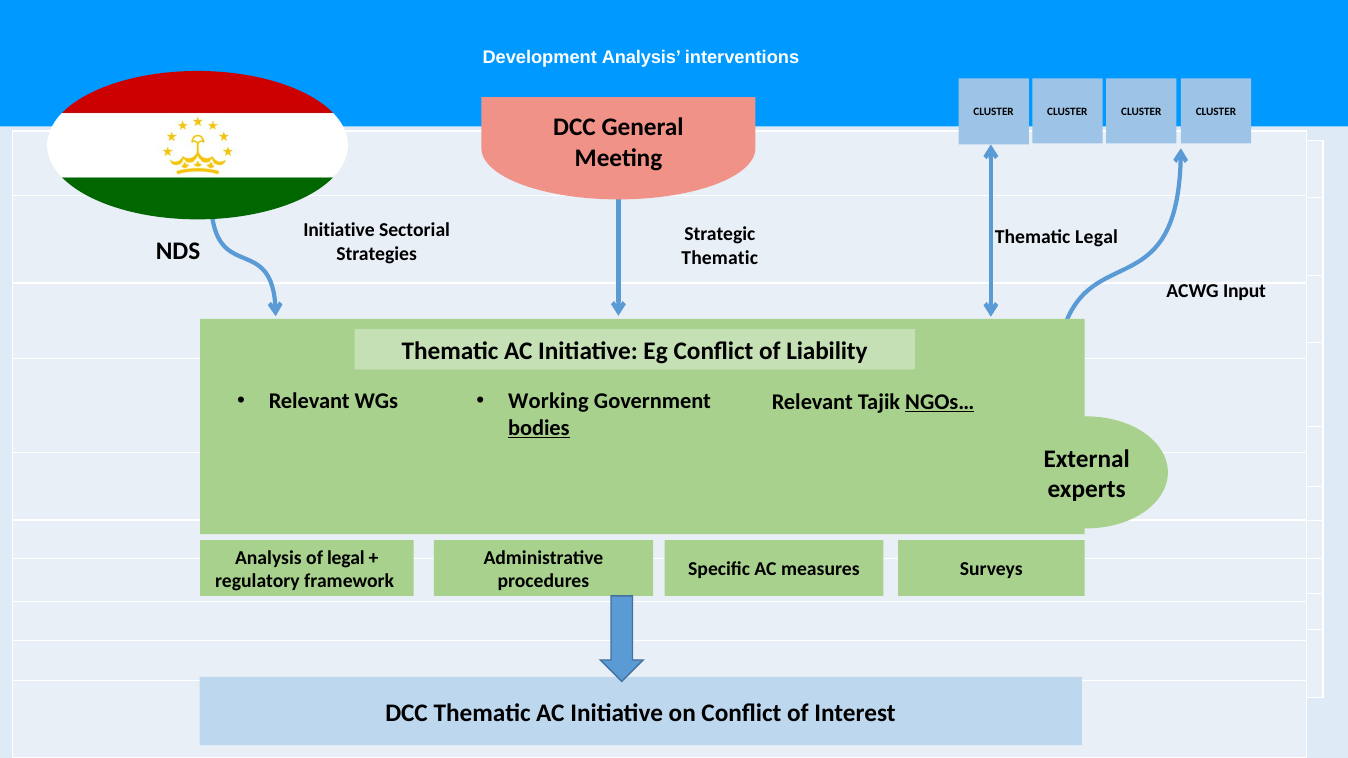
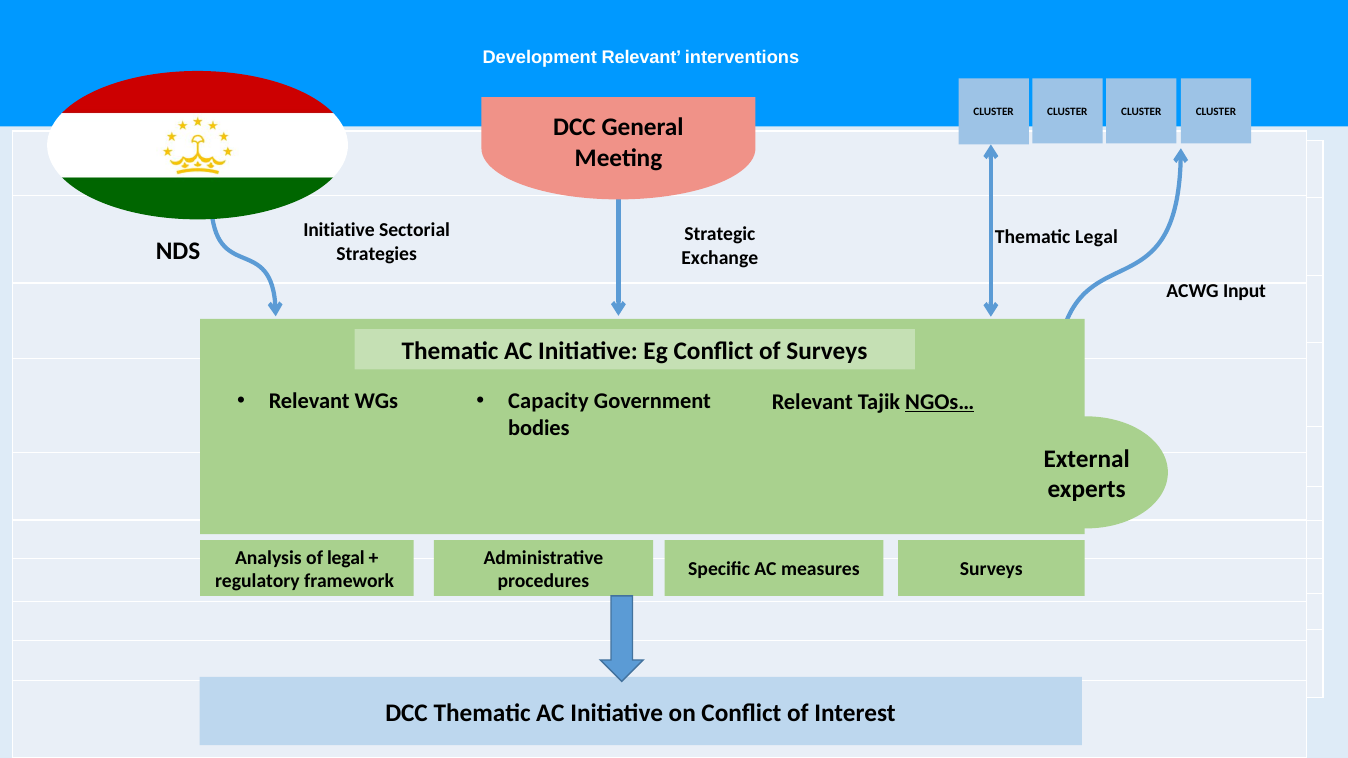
Development Analysis: Analysis -> Relevant
Thematic at (720, 258): Thematic -> Exchange
of Liability: Liability -> Surveys
Working: Working -> Capacity
bodies underline: present -> none
